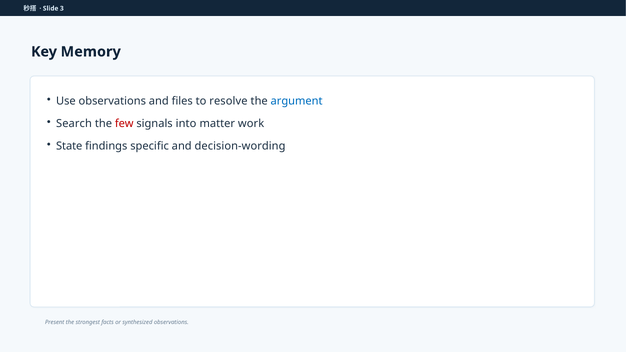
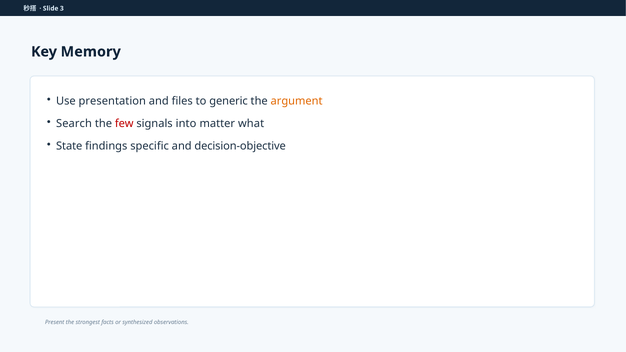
Use observations: observations -> presentation
resolve: resolve -> generic
argument colour: blue -> orange
work: work -> what
decision-wording: decision-wording -> decision-objective
